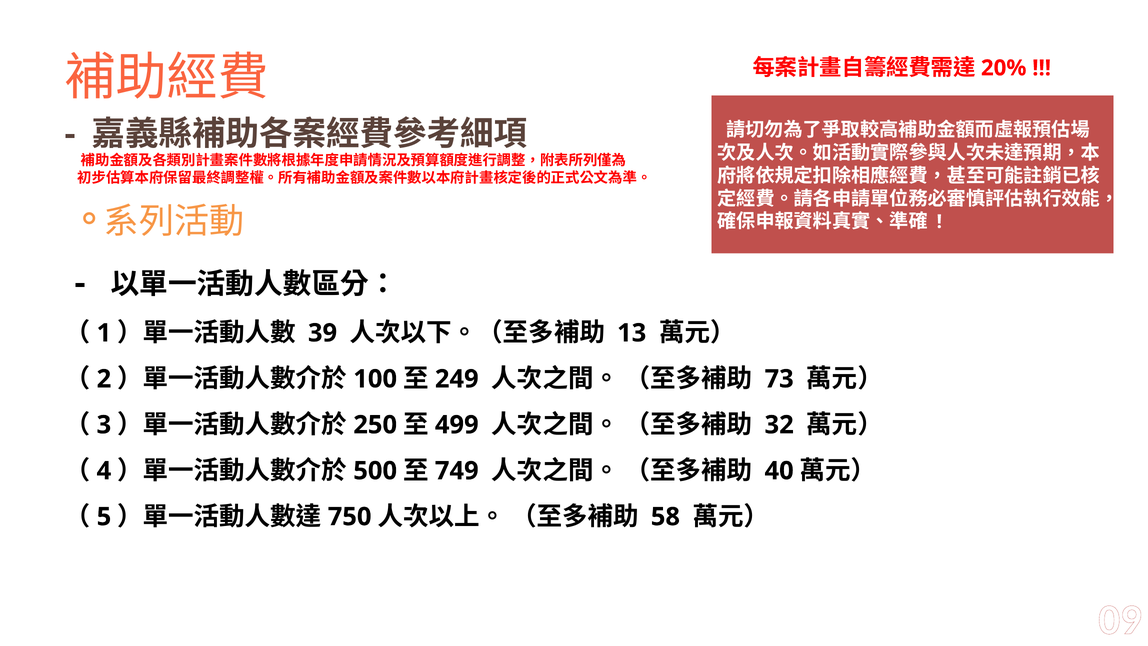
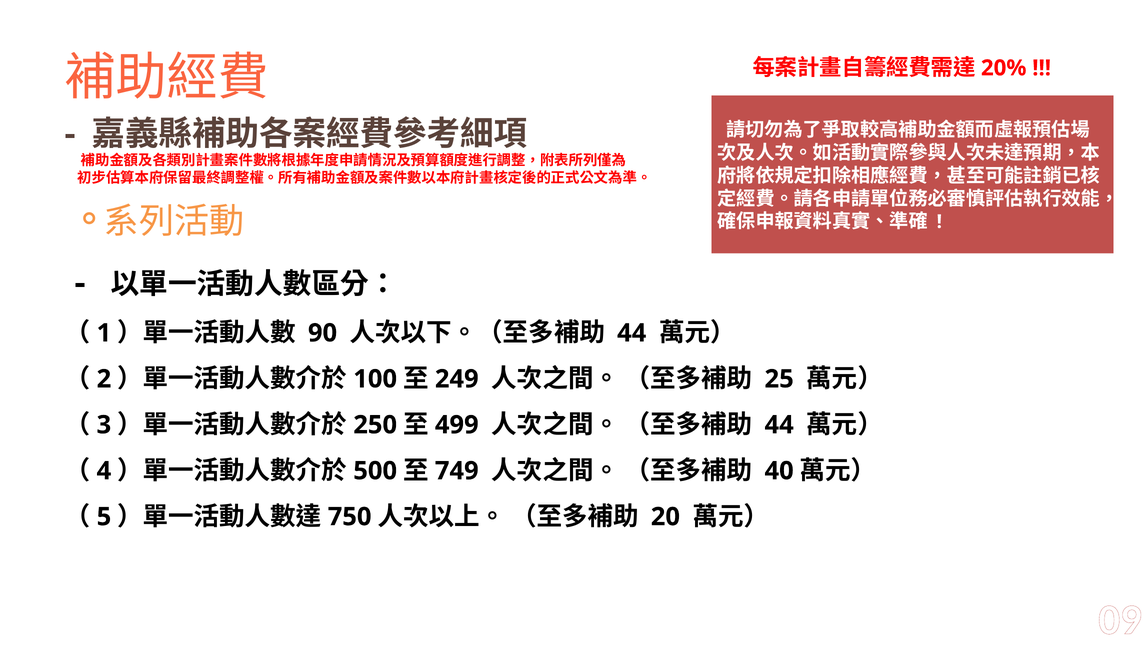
39: 39 -> 90
13 at (632, 333): 13 -> 44
73: 73 -> 25
32 at (779, 425): 32 -> 44
58: 58 -> 20
